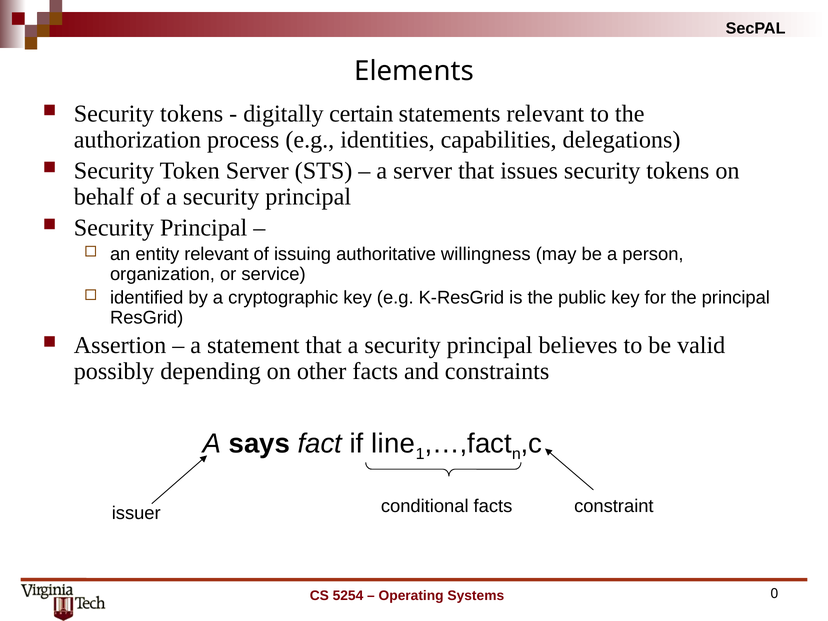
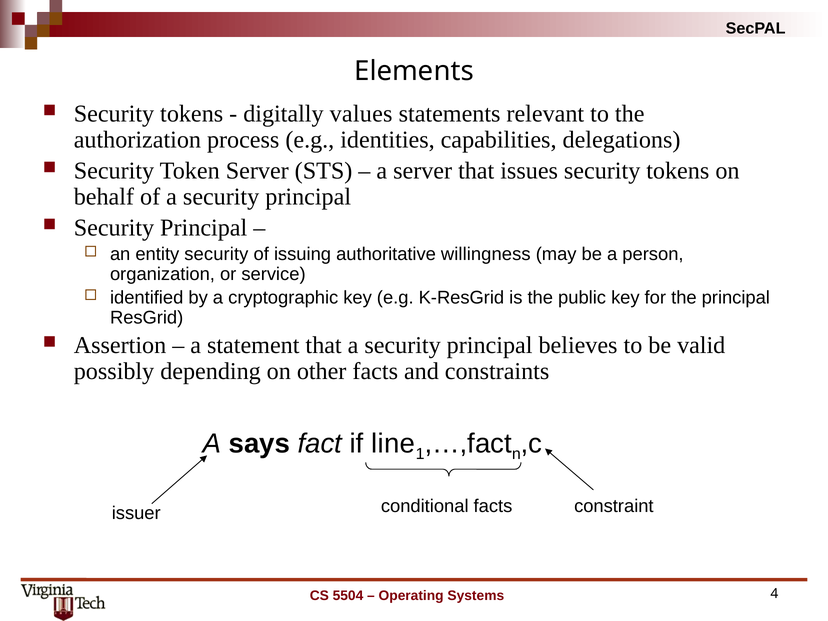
certain: certain -> values
entity relevant: relevant -> security
5254: 5254 -> 5504
0: 0 -> 4
